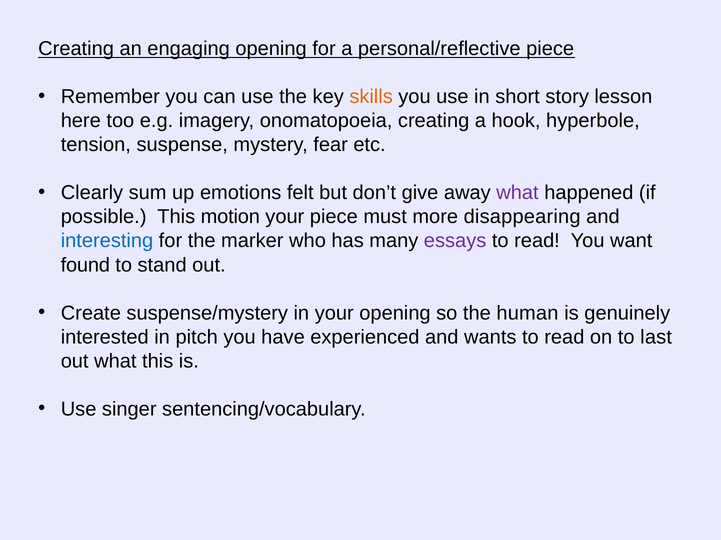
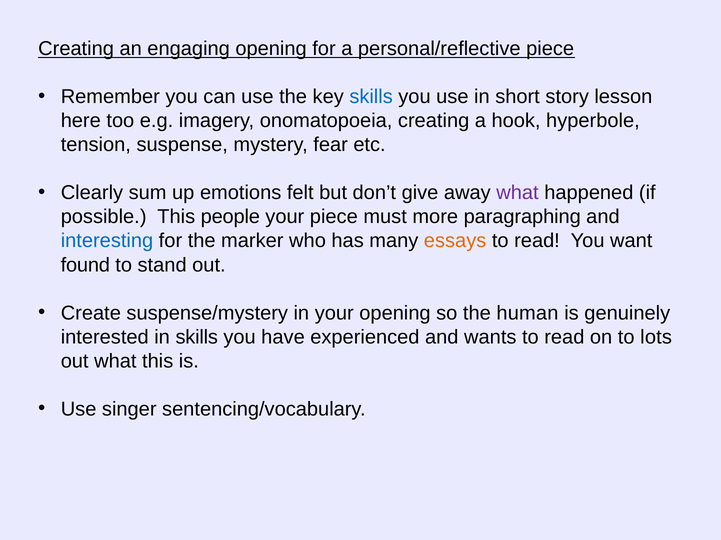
skills at (371, 97) colour: orange -> blue
motion: motion -> people
disappearing: disappearing -> paragraphing
essays colour: purple -> orange
in pitch: pitch -> skills
last: last -> lots
